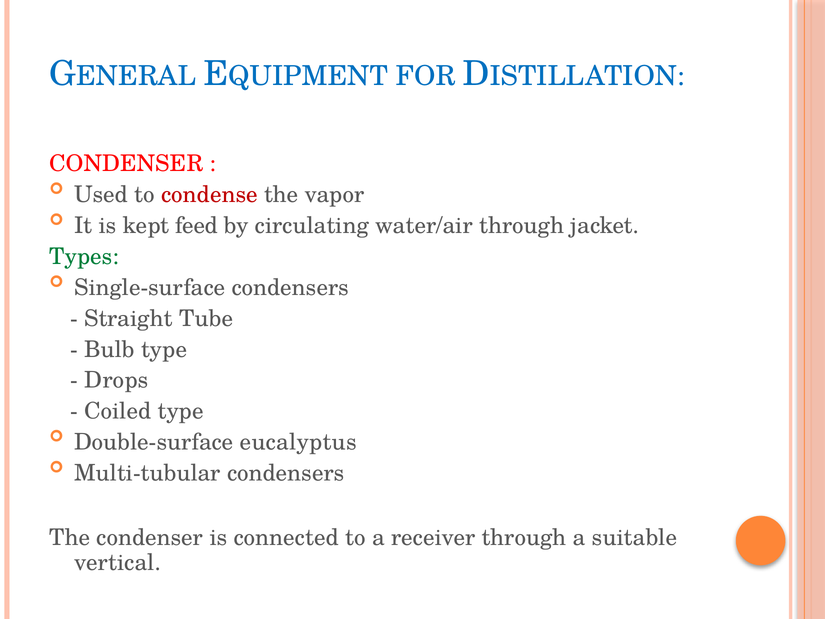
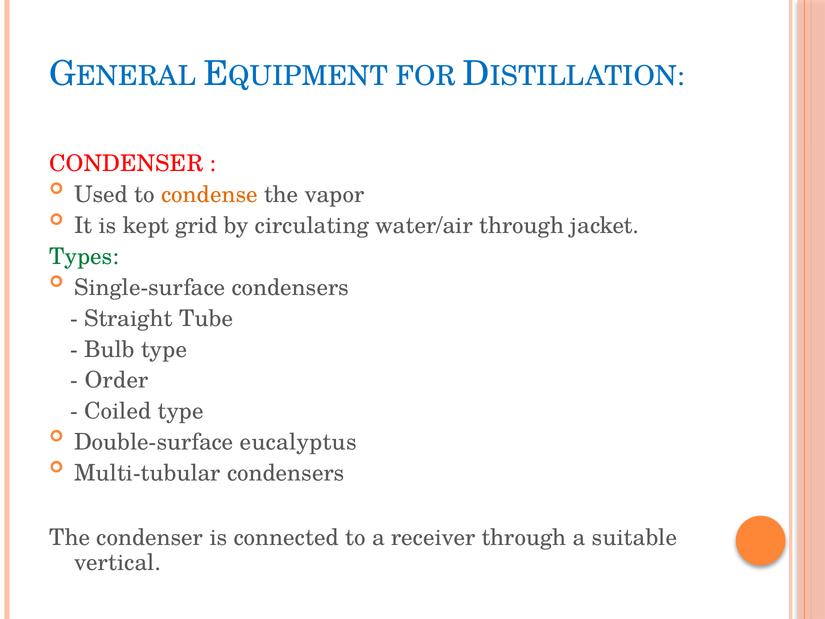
condense colour: red -> orange
feed: feed -> grid
Drops: Drops -> Order
